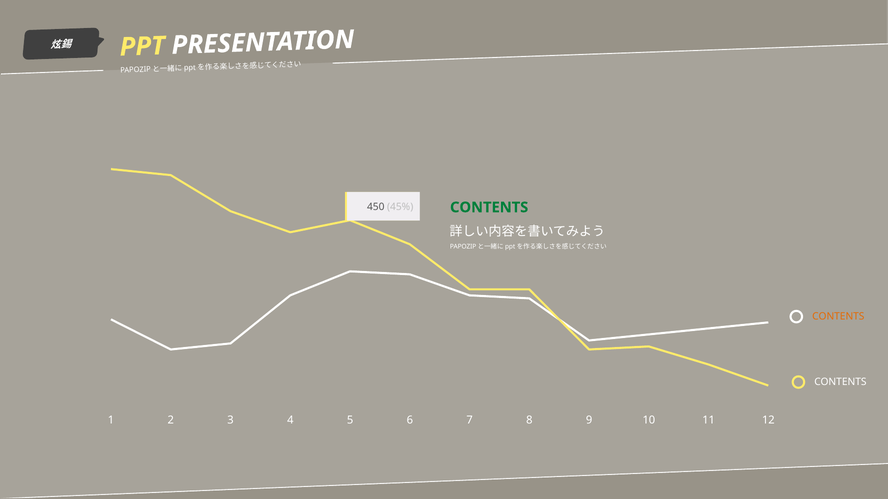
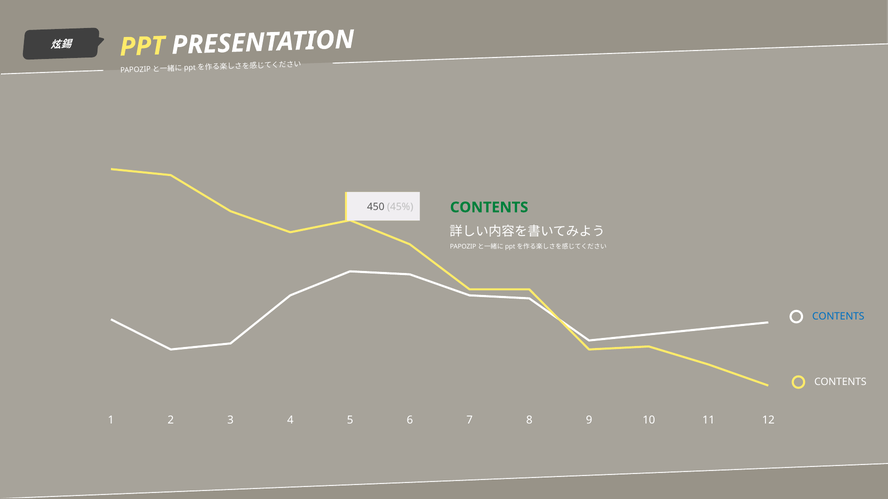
CONTENTS at (838, 317) colour: orange -> blue
